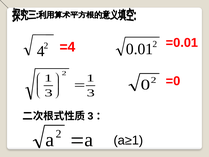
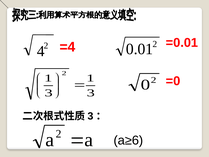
a≥1: a≥1 -> a≥6
